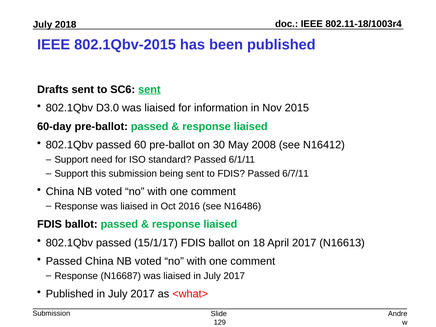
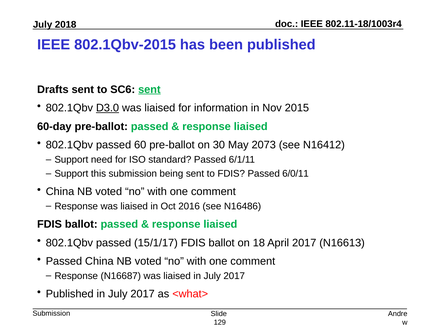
D3.0 underline: none -> present
2008: 2008 -> 2073
6/7/11: 6/7/11 -> 6/0/11
